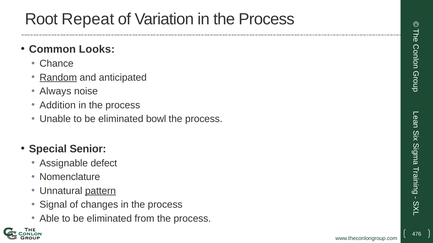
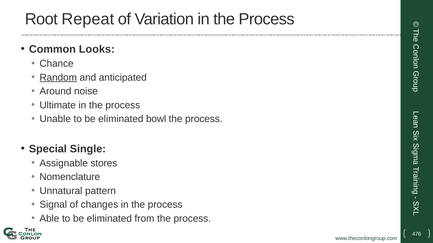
Always: Always -> Around
Addition: Addition -> Ultimate
Senior: Senior -> Single
defect: defect -> stores
pattern underline: present -> none
